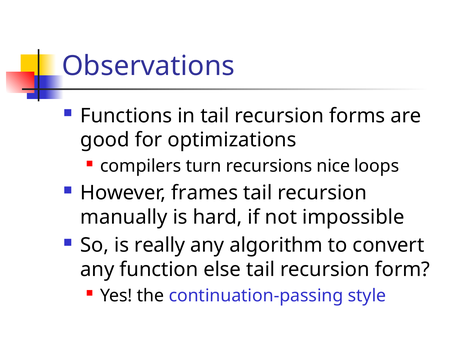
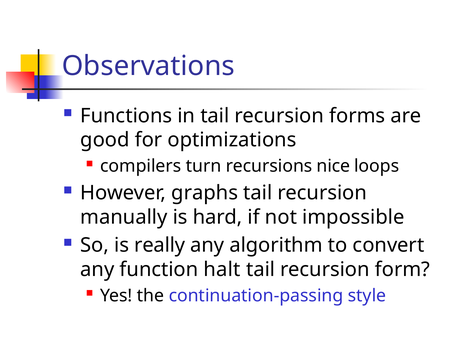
frames: frames -> graphs
else: else -> halt
